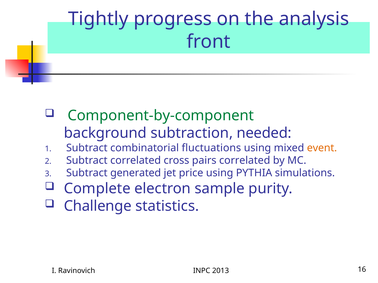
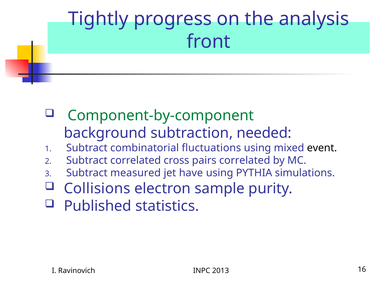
event colour: orange -> black
generated: generated -> measured
price: price -> have
Complete: Complete -> Collisions
Challenge: Challenge -> Published
